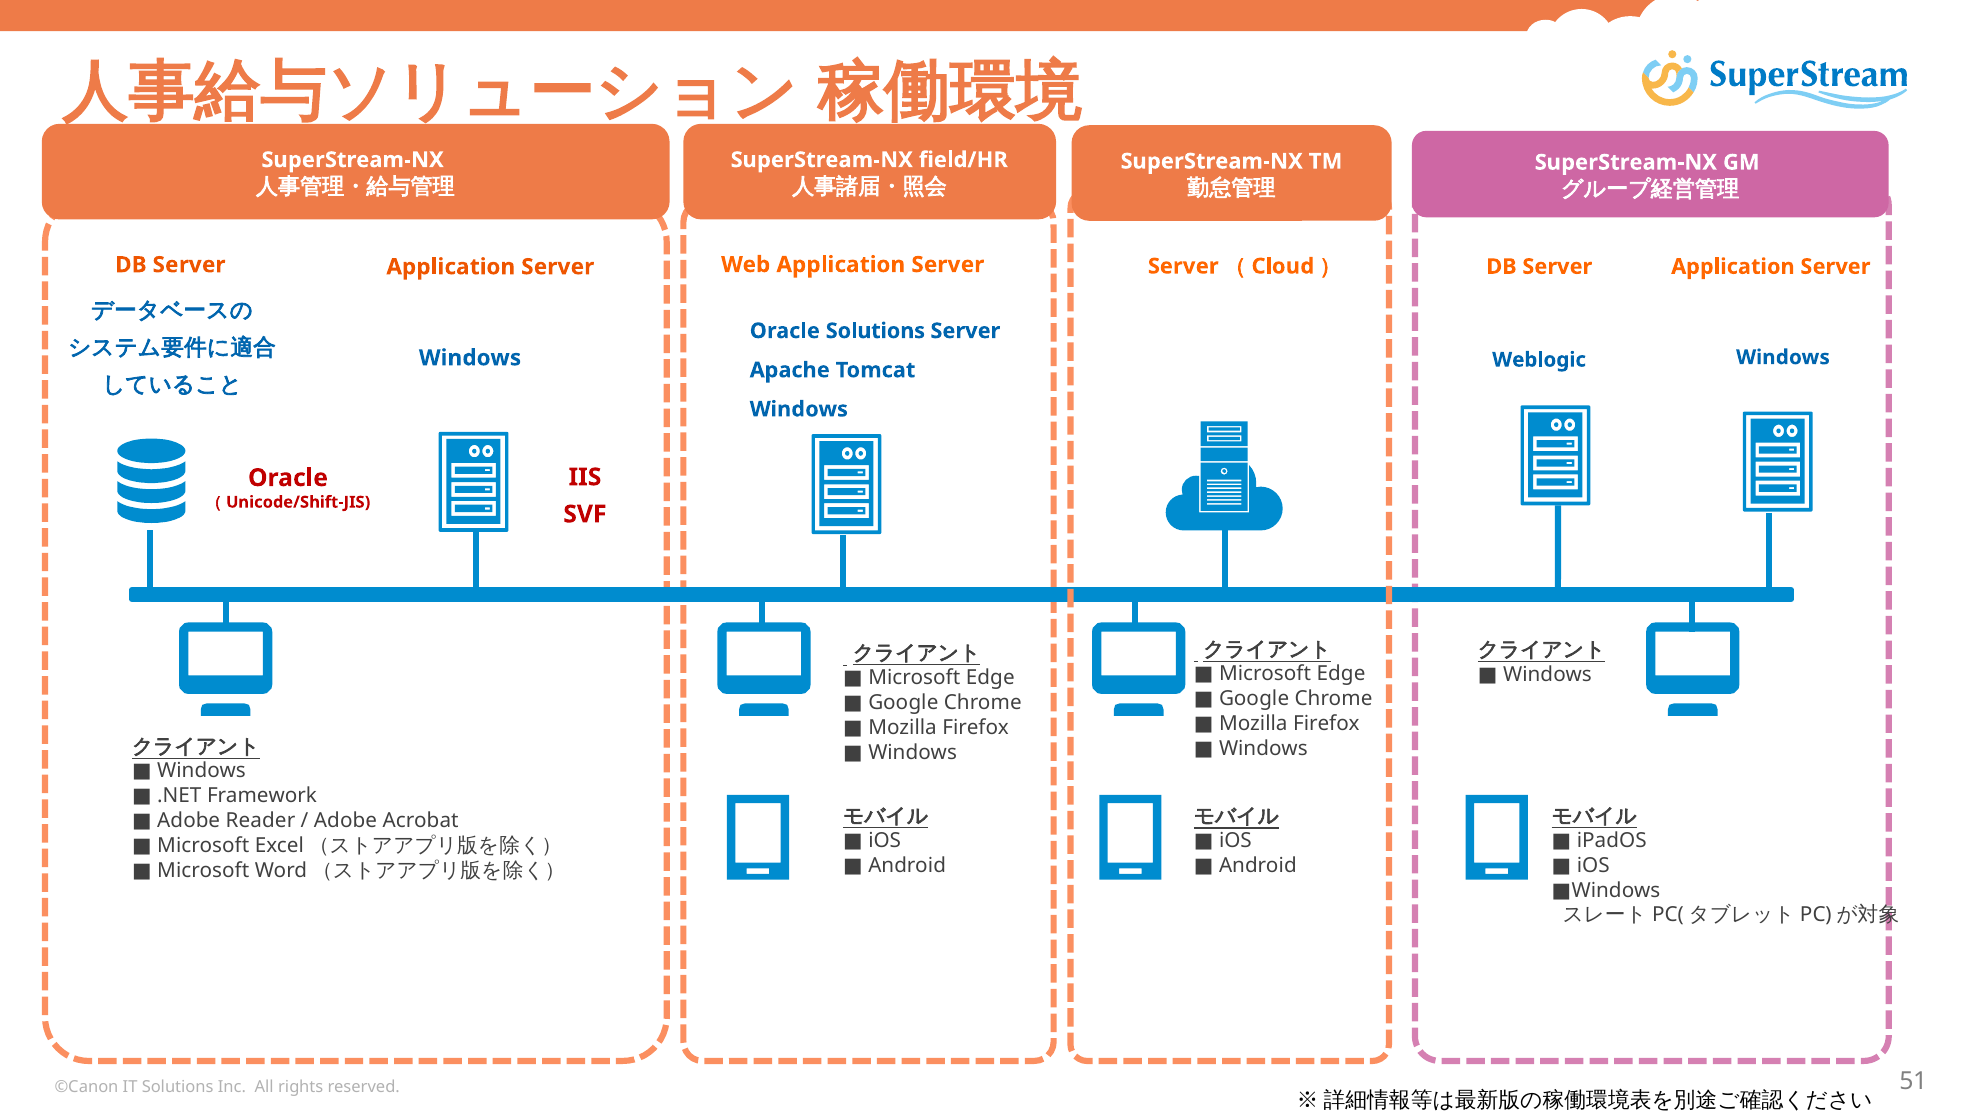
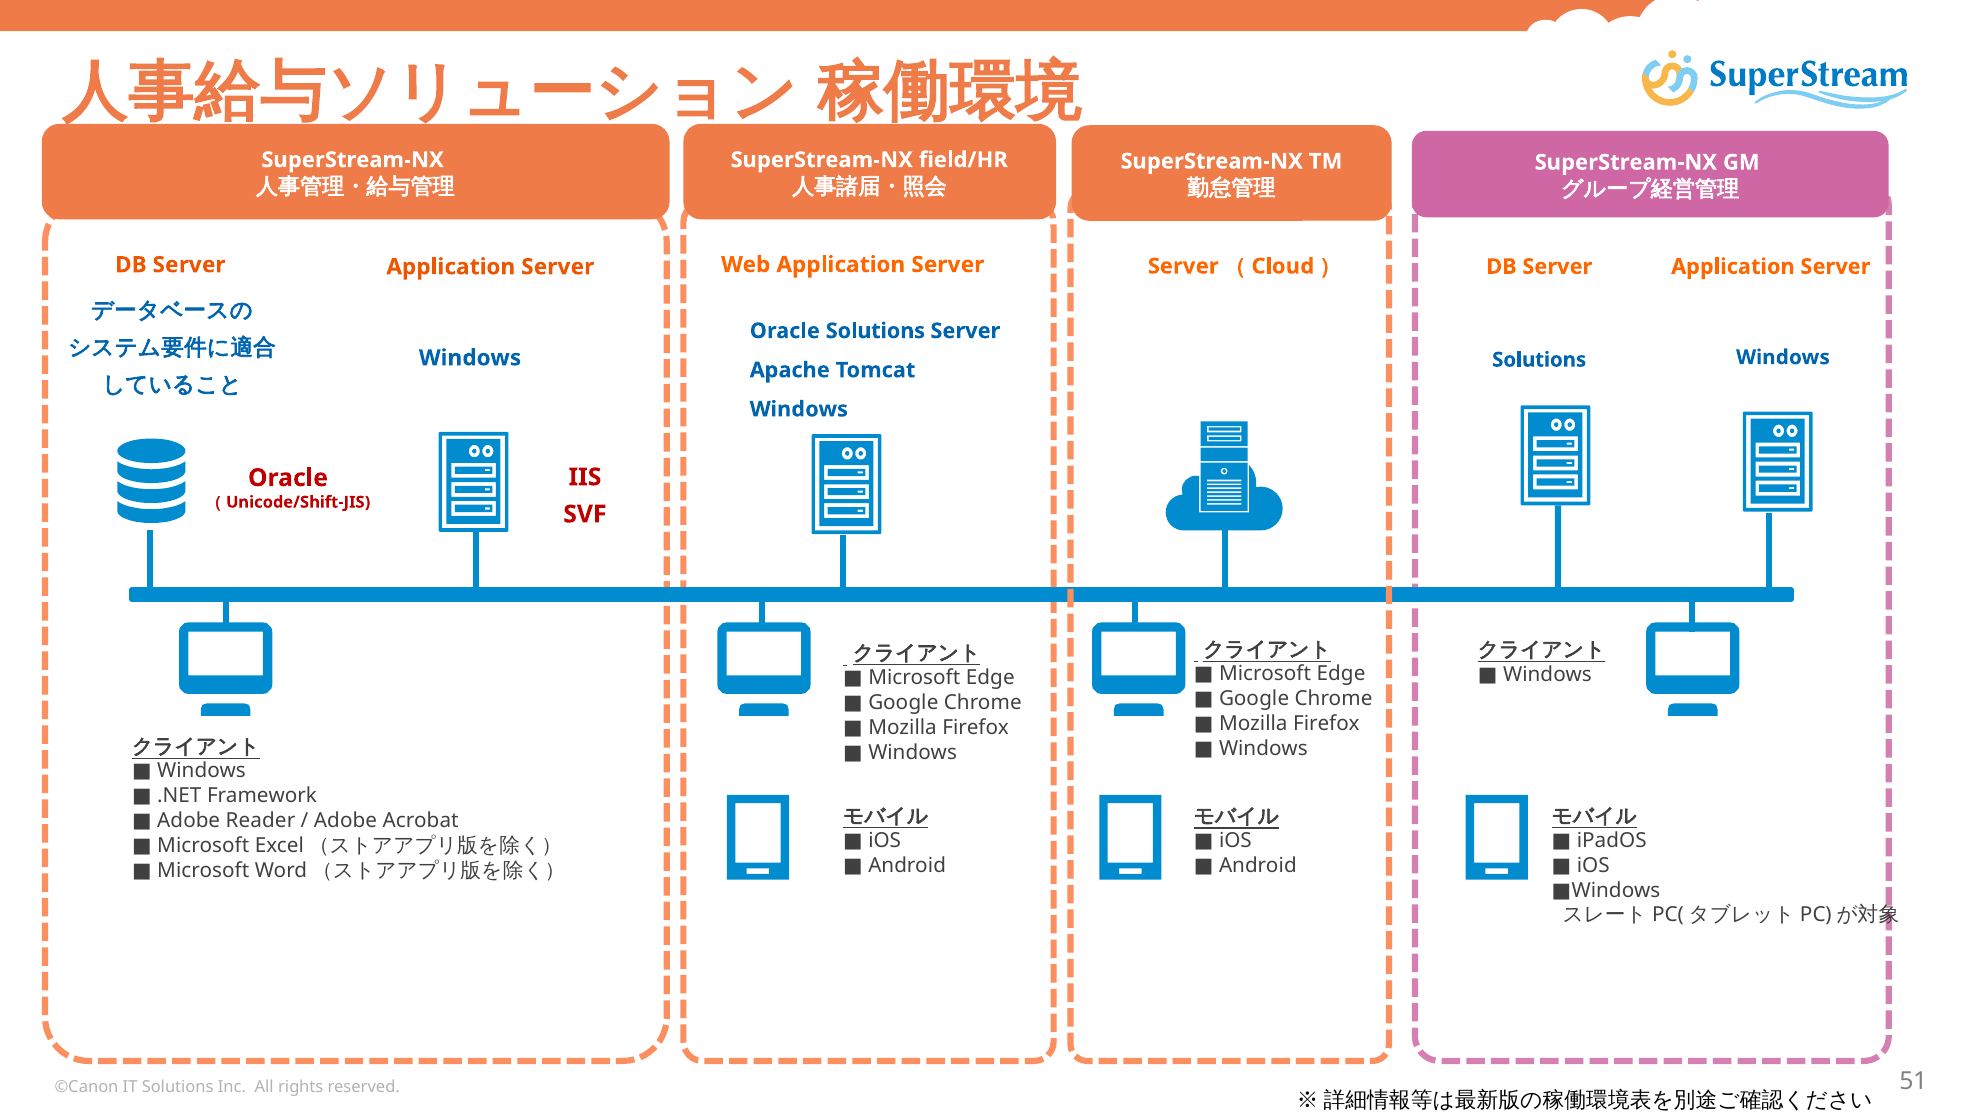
Weblogic at (1539, 360): Weblogic -> Solutions
